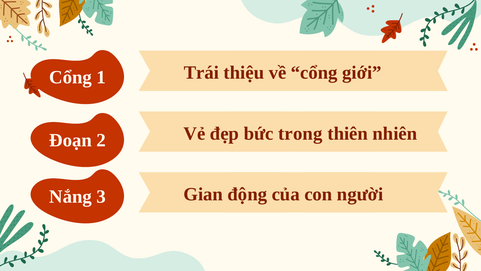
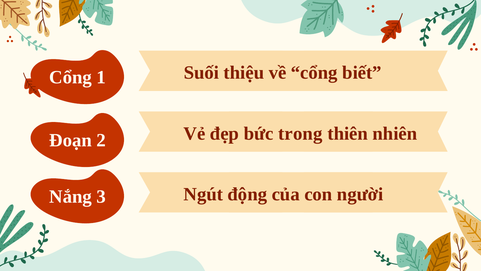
Trái: Trái -> Suối
giới: giới -> biết
Gian: Gian -> Ngút
